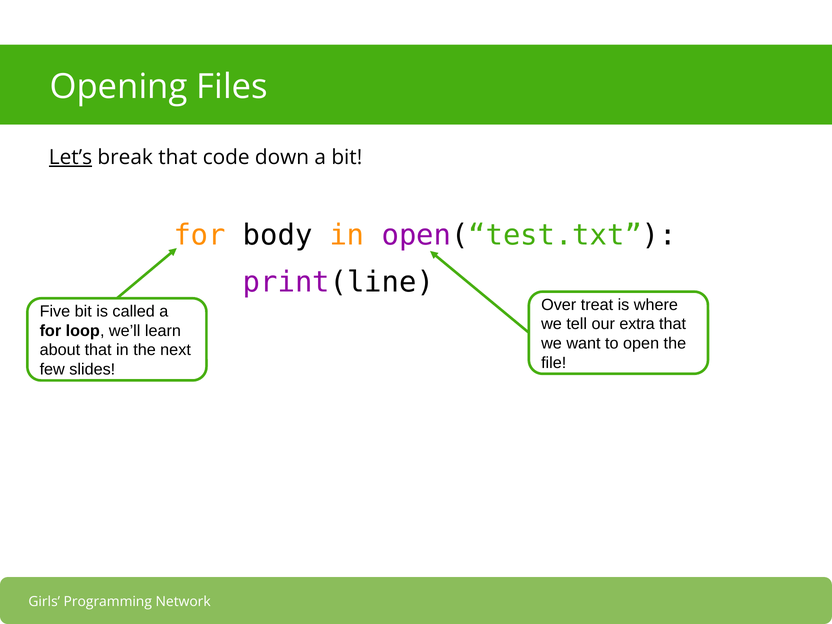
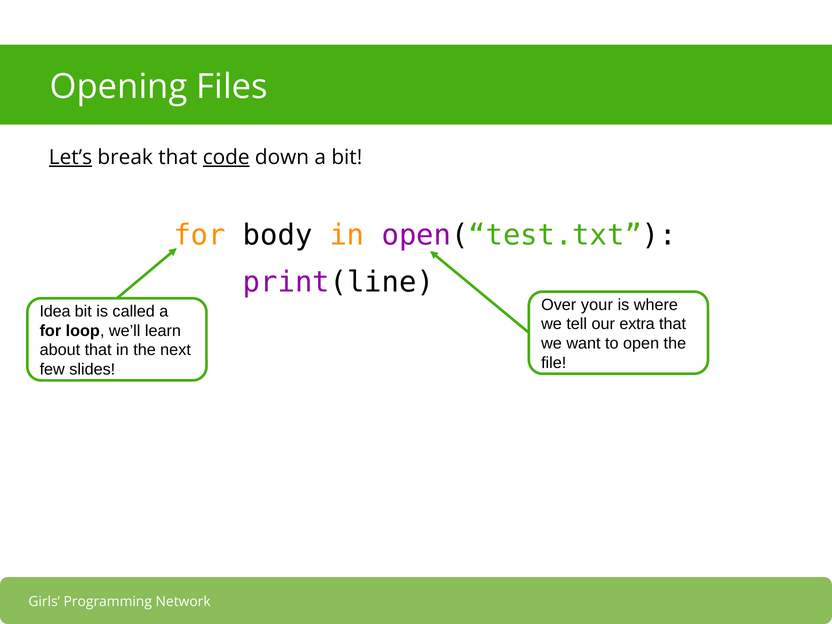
code underline: none -> present
treat: treat -> your
Five: Five -> Idea
